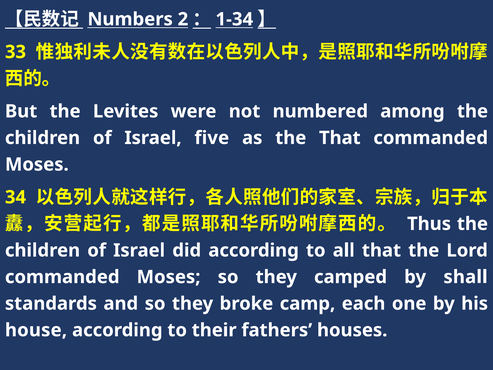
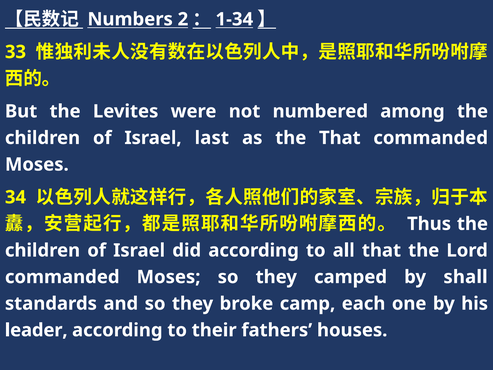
five: five -> last
house: house -> leader
